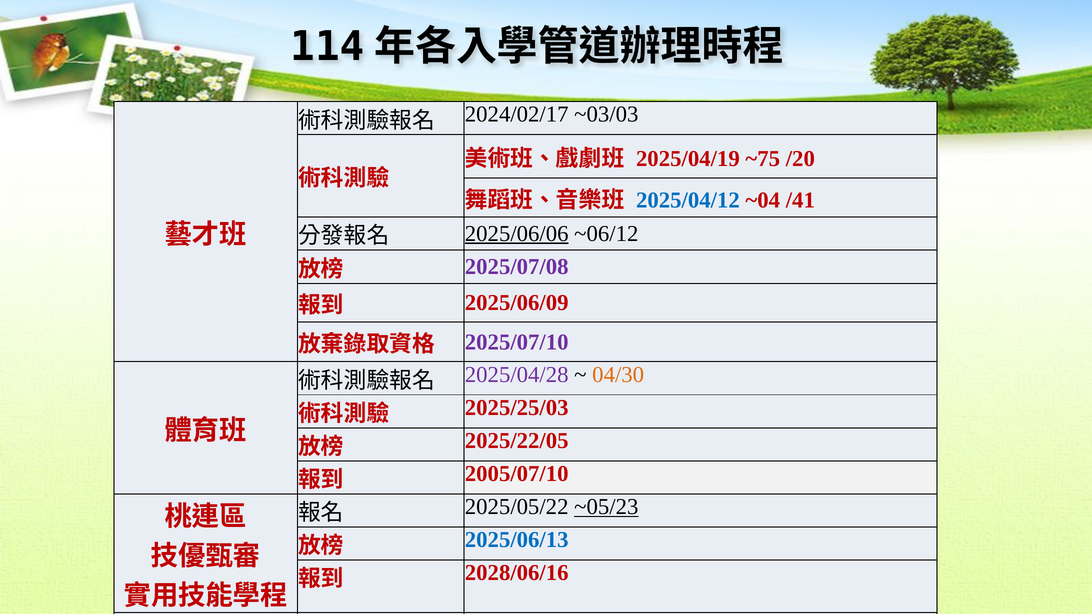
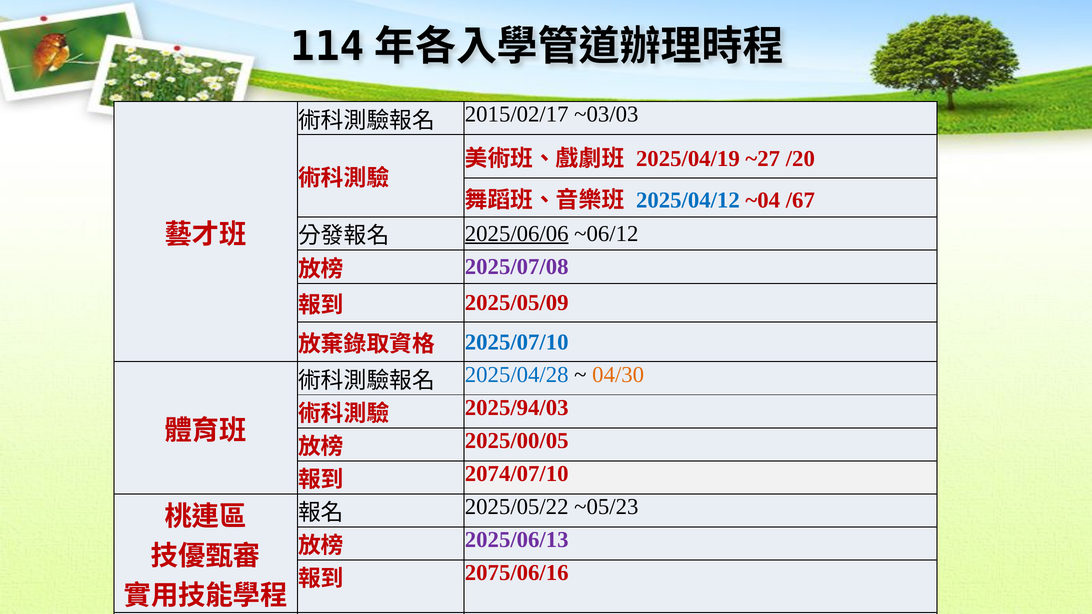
2024/02/17: 2024/02/17 -> 2015/02/17
~75: ~75 -> ~27
/41: /41 -> /67
2025/06/09: 2025/06/09 -> 2025/05/09
2025/07/10 at (517, 342) colour: purple -> blue
2025/04/28 colour: purple -> blue
2025/25/03: 2025/25/03 -> 2025/94/03
2025/22/05: 2025/22/05 -> 2025/00/05
2005/07/10: 2005/07/10 -> 2074/07/10
~05/23 underline: present -> none
2025/06/13 colour: blue -> purple
2028/06/16: 2028/06/16 -> 2075/06/16
